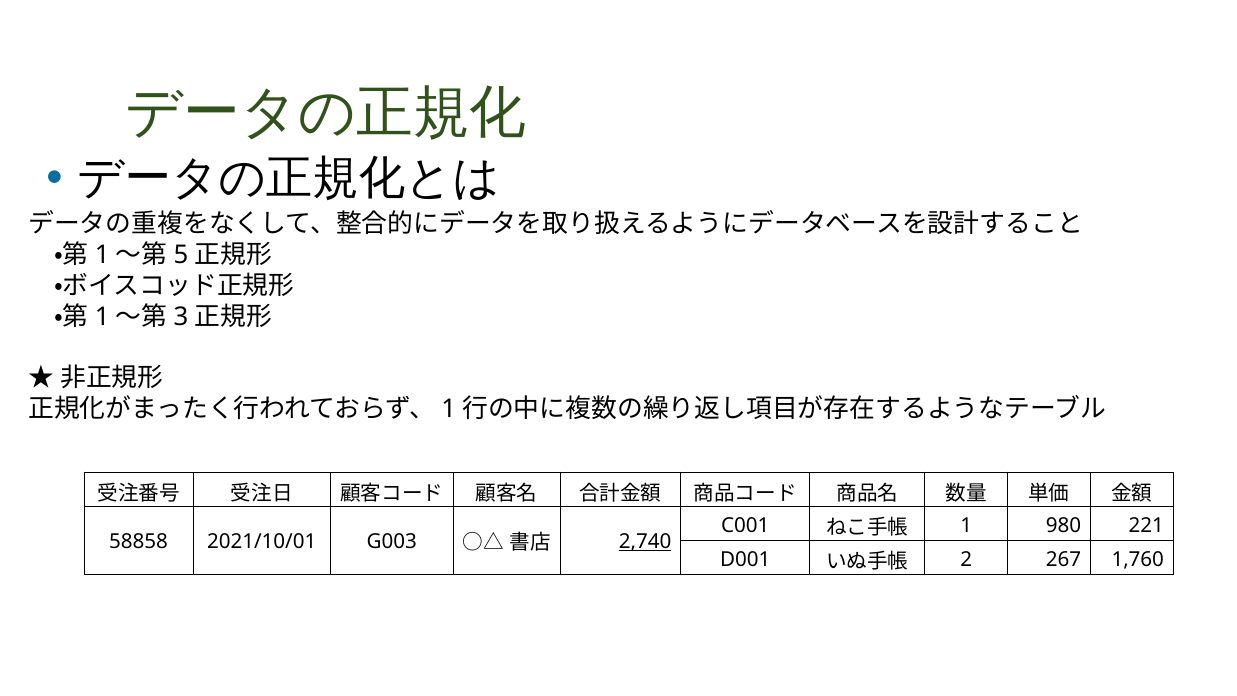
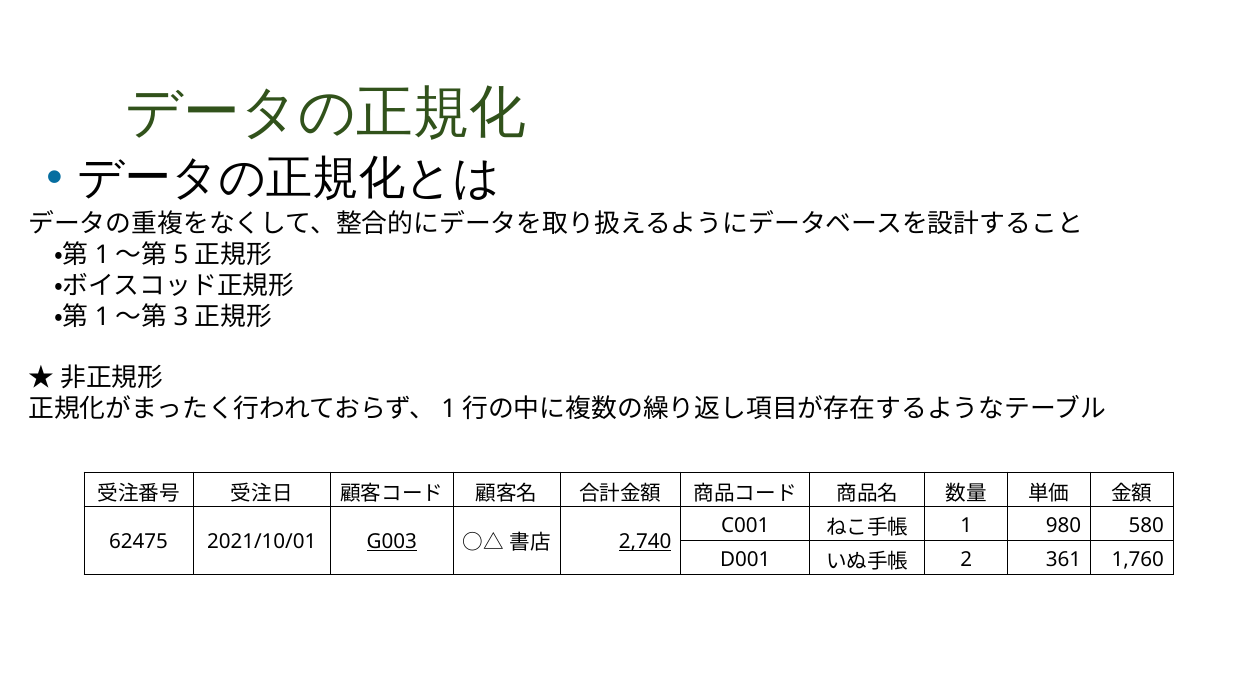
221: 221 -> 580
58858: 58858 -> 62475
G003 underline: none -> present
267: 267 -> 361
